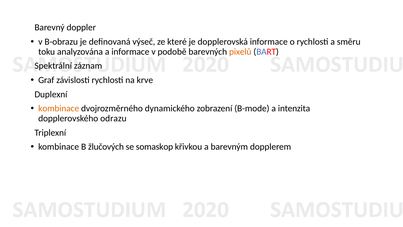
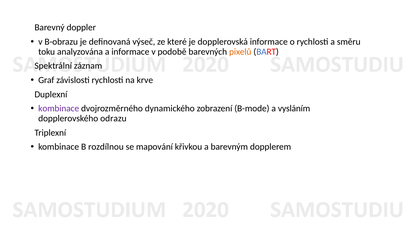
kombinace at (59, 108) colour: orange -> purple
intenzita: intenzita -> vysláním
žlučových: žlučových -> rozdílnou
somaskop: somaskop -> mapování
